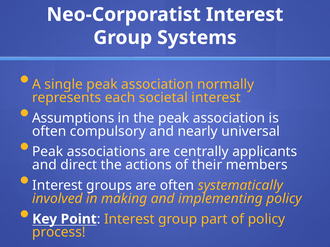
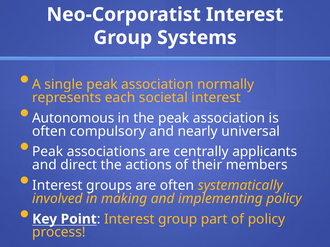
Assumptions: Assumptions -> Autonomous
